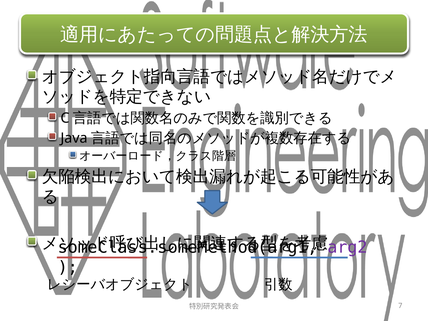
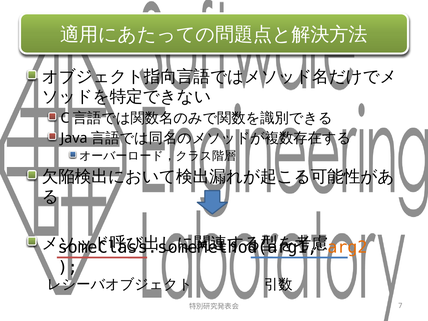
arg2 colour: purple -> orange
